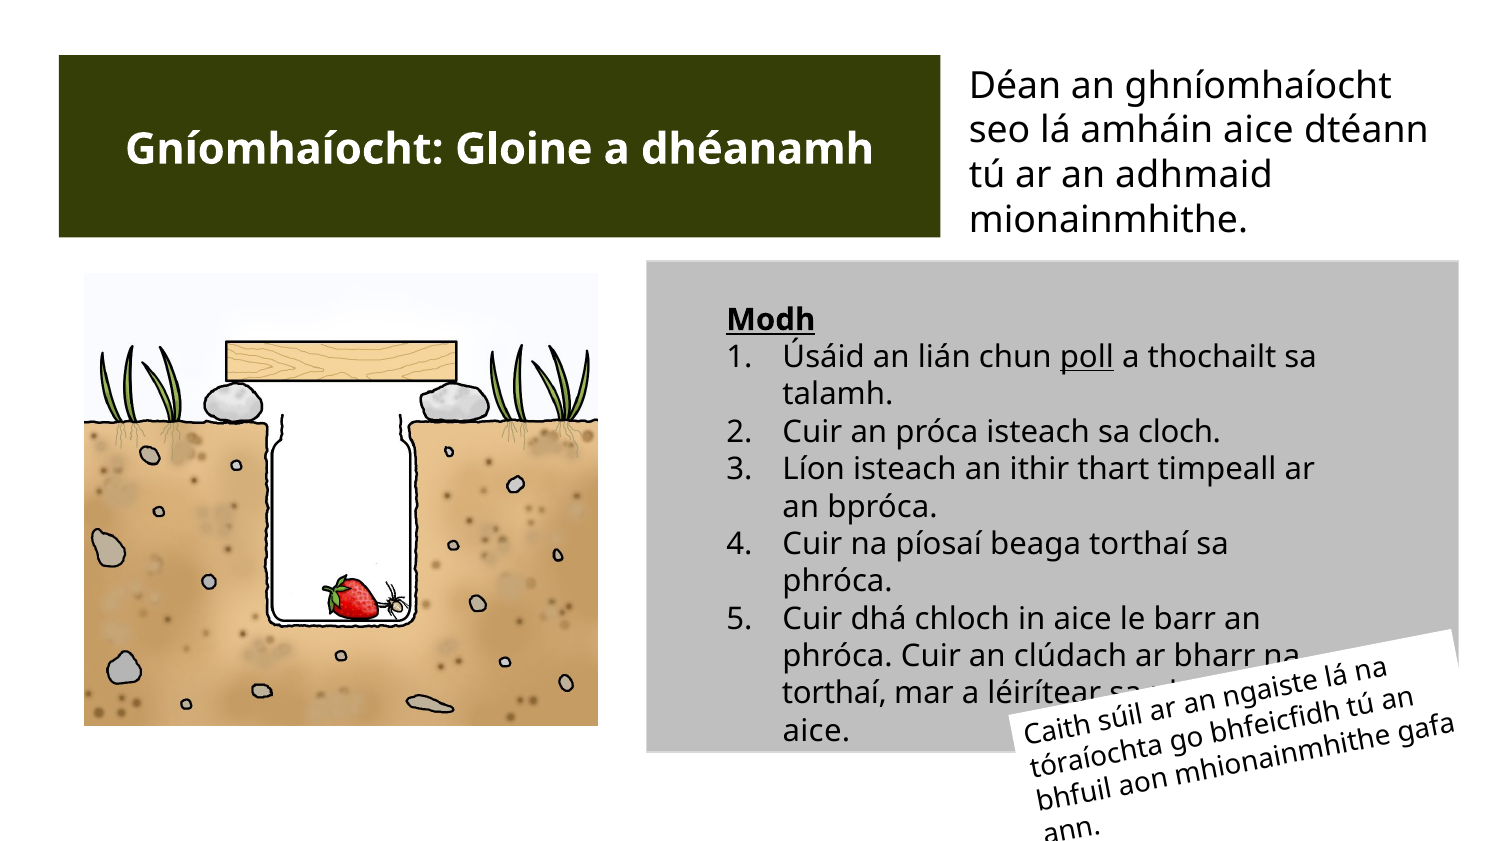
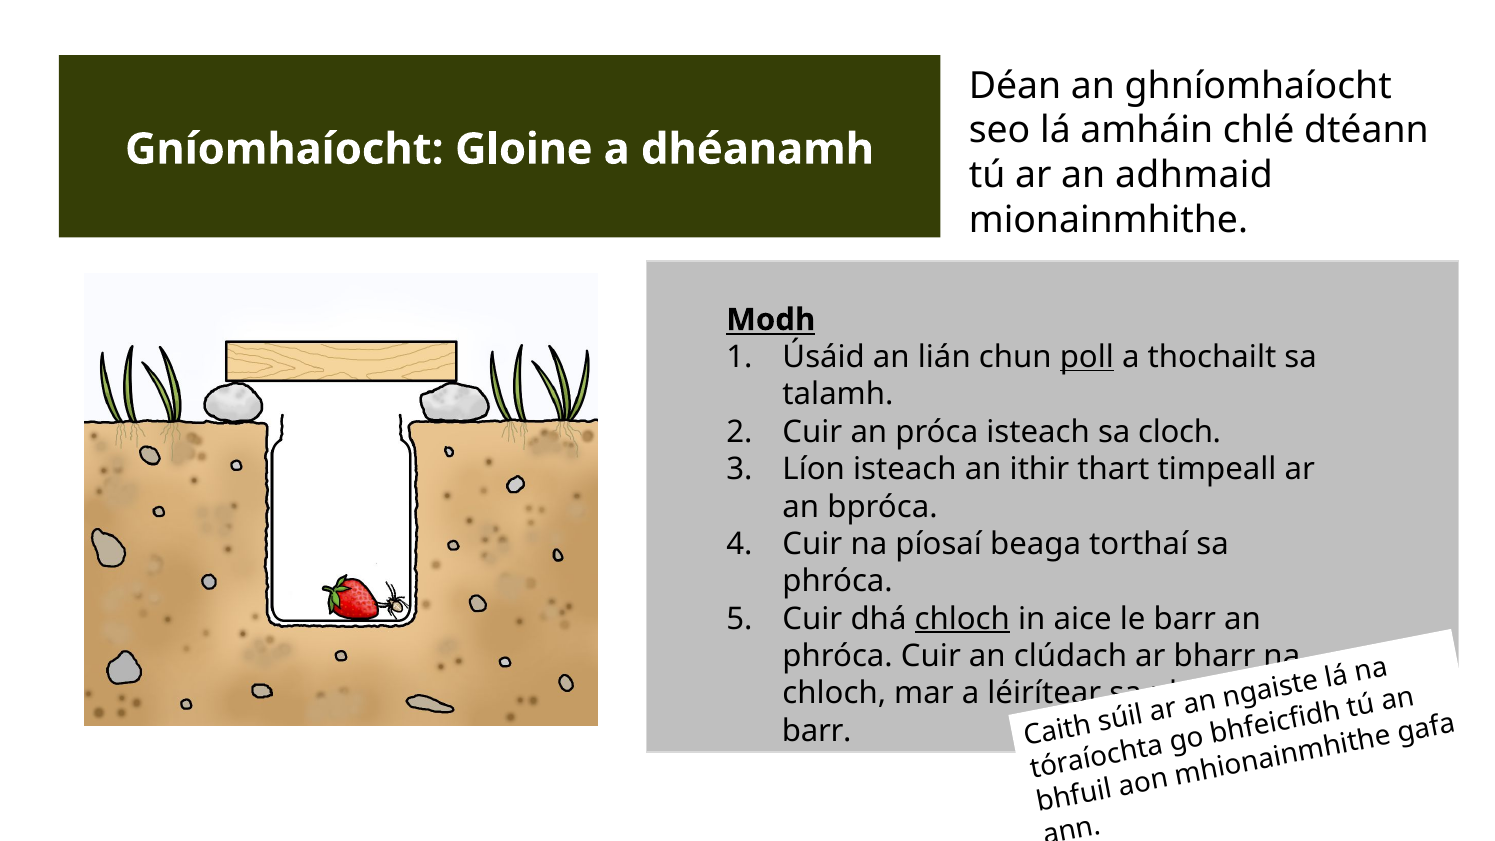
amháin aice: aice -> chlé
chloch at (962, 619) underline: none -> present
torthaí at (834, 694): torthaí -> chloch
aice at (816, 731): aice -> barr
